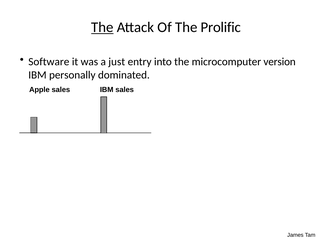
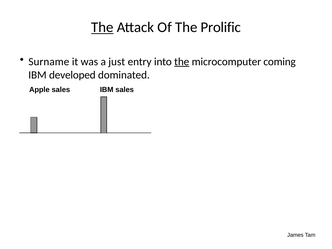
Software: Software -> Surname
the at (182, 62) underline: none -> present
version: version -> coming
personally: personally -> developed
